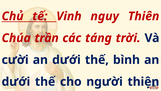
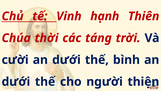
nguy: nguy -> hạnh
trần: trần -> thời
